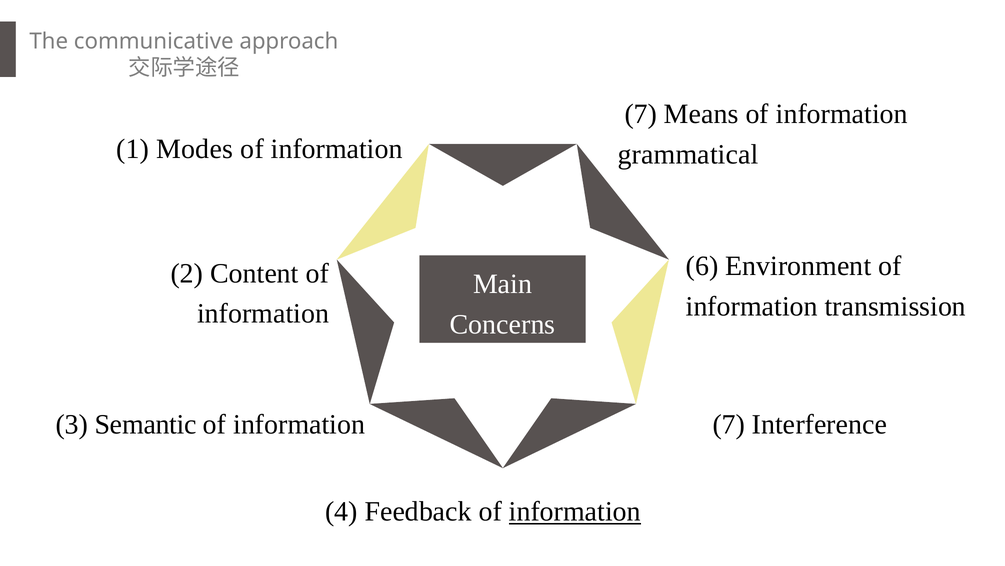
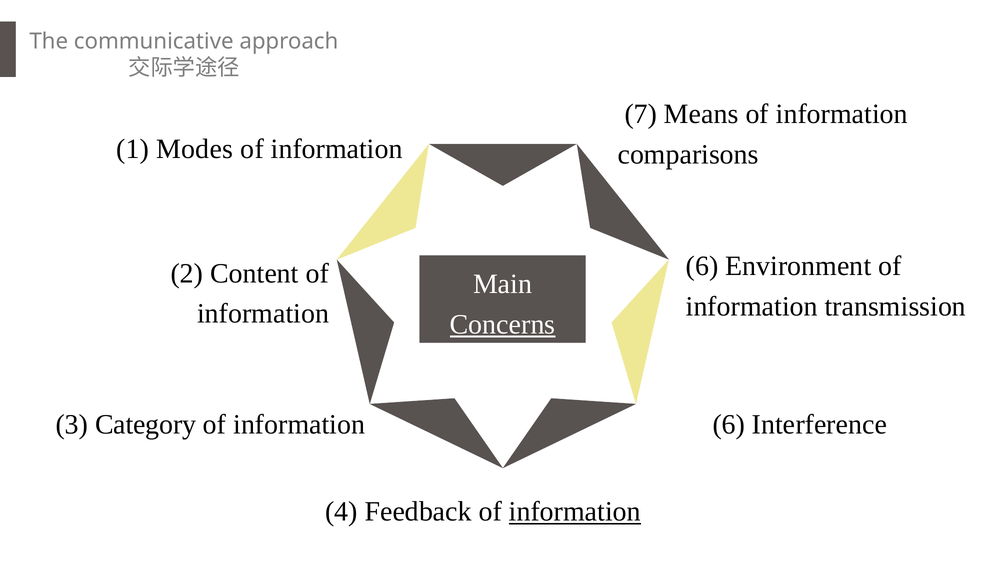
grammatical: grammatical -> comparisons
Concerns underline: none -> present
Semantic: Semantic -> Category
7 at (729, 424): 7 -> 6
